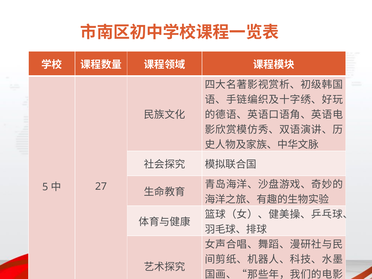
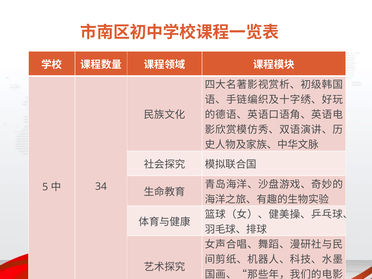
27: 27 -> 34
